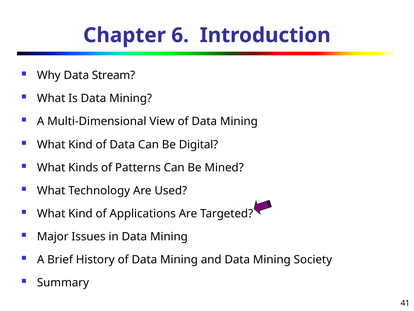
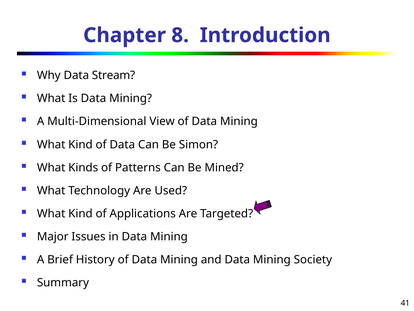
6: 6 -> 8
Digital: Digital -> Simon
